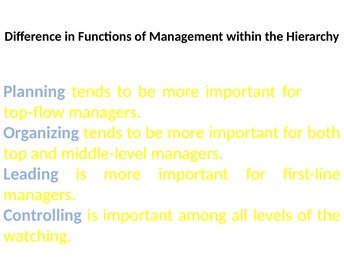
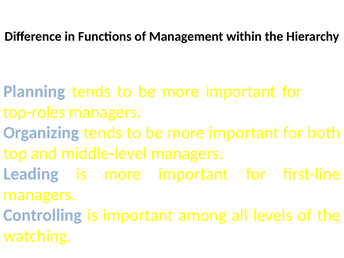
top-flow: top-flow -> top-roles
